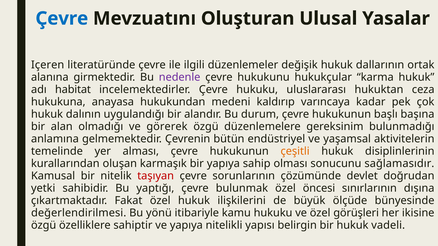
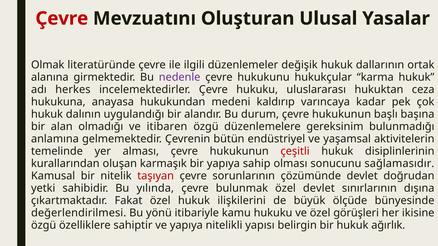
Çevre at (62, 19) colour: blue -> red
Içeren: Içeren -> Olmak
habitat: habitat -> herkes
görerek: görerek -> itibaren
çeşitli colour: orange -> red
yaptığı: yaptığı -> yılında
özel öncesi: öncesi -> devlet
vadeli: vadeli -> ağırlık
